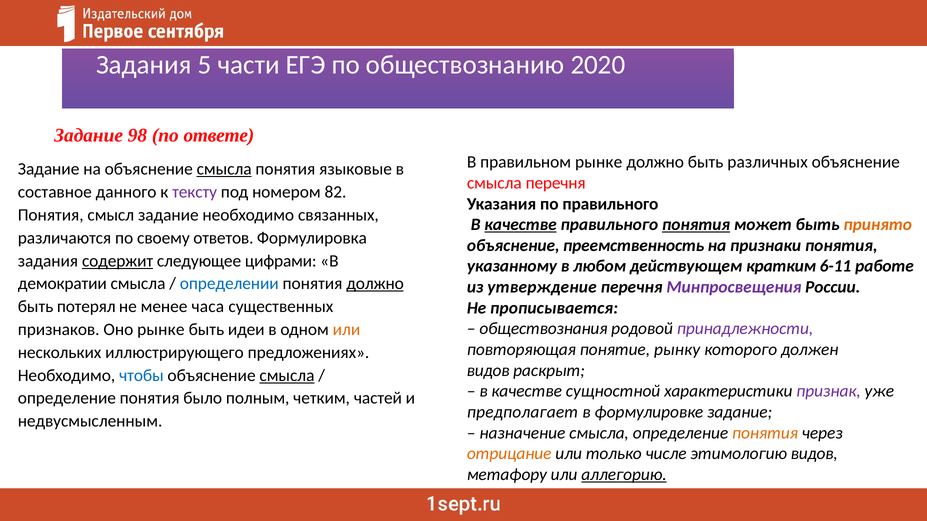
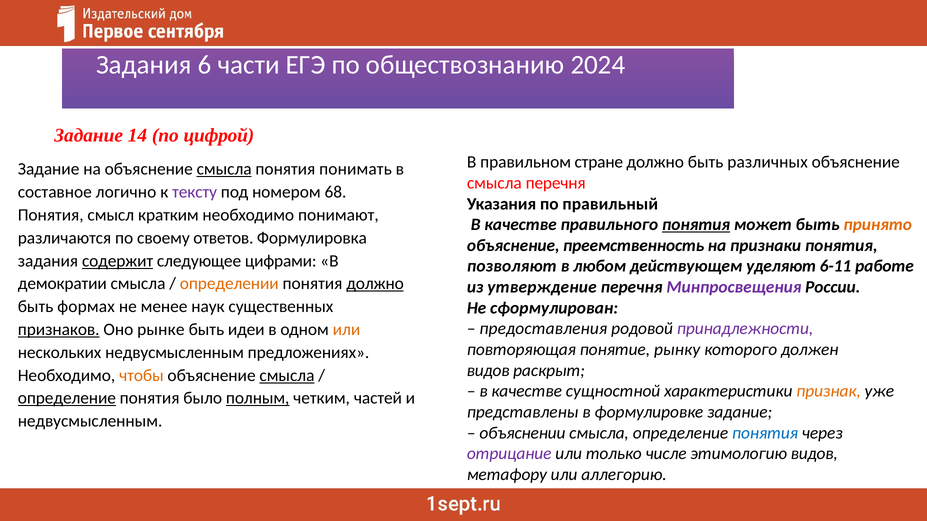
5: 5 -> 6
2020: 2020 -> 2024
98: 98 -> 14
ответе: ответе -> цифрой
правильном рынке: рынке -> стране
языковые: языковые -> понимать
данного: данного -> логично
82: 82 -> 68
по правильного: правильного -> правильный
смысл задание: задание -> кратким
связанных: связанных -> понимают
качестве at (521, 225) underline: present -> none
указанному: указанному -> позволяют
кратким: кратким -> уделяют
определении colour: blue -> orange
потерял: потерял -> формах
часа: часа -> наук
прописывается: прописывается -> сформулирован
обществознания: обществознания -> предоставления
признаков underline: none -> present
нескольких иллюстрирующего: иллюстрирующего -> недвусмысленным
чтобы colour: blue -> orange
признак colour: purple -> orange
определение at (67, 399) underline: none -> present
полным underline: none -> present
предполагает: предполагает -> представлены
назначение: назначение -> объяснении
понятия at (765, 433) colour: orange -> blue
отрицание colour: orange -> purple
аллегорию underline: present -> none
